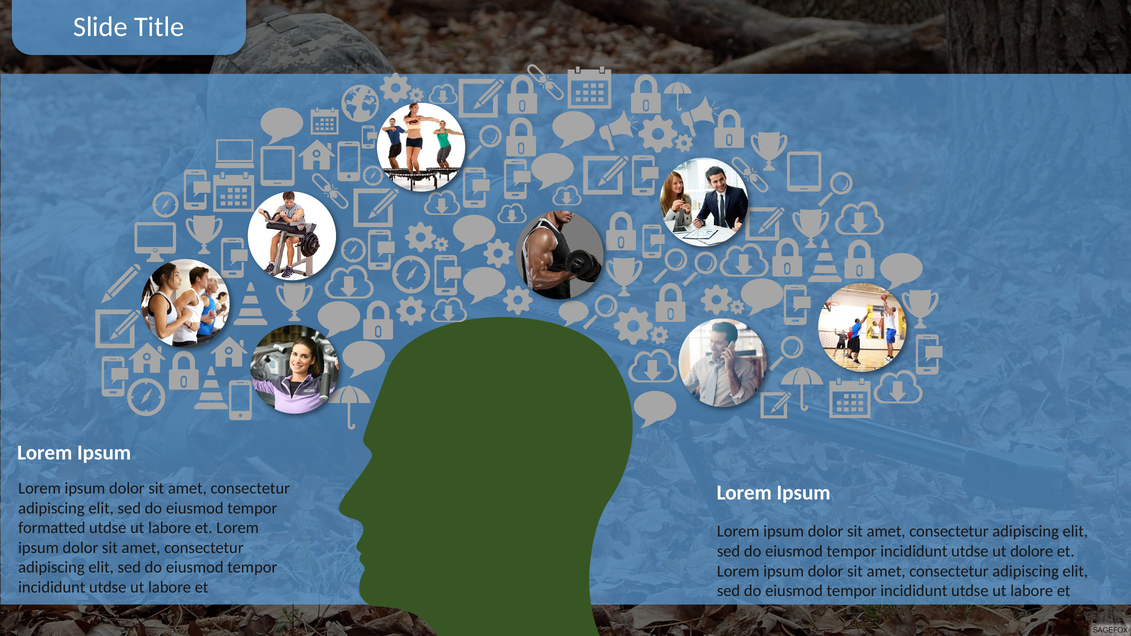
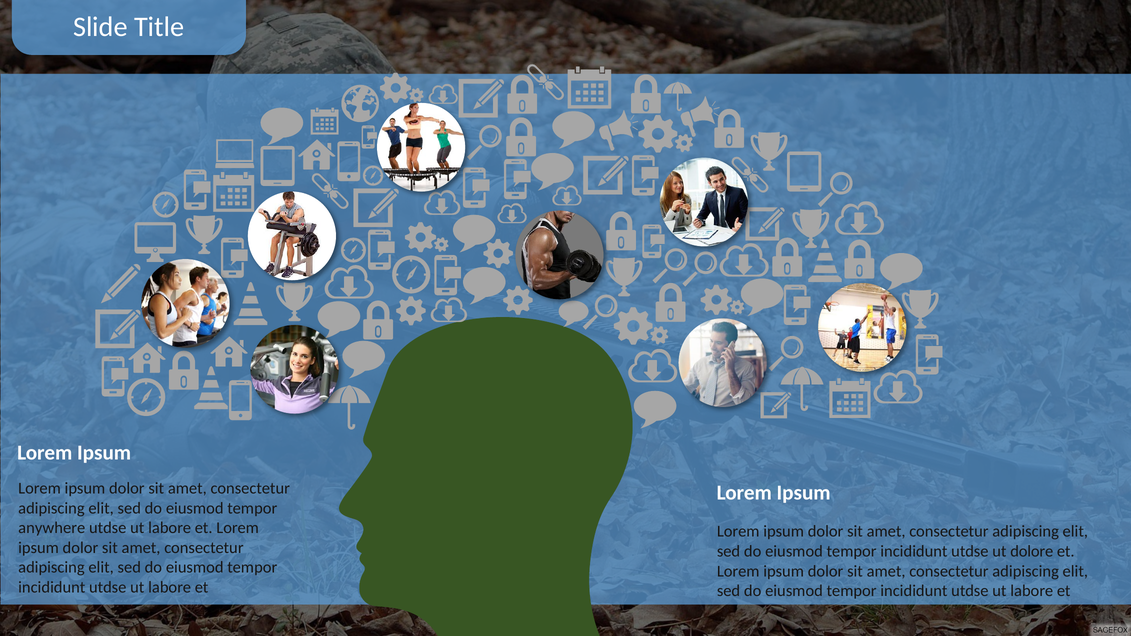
formatted: formatted -> anywhere
